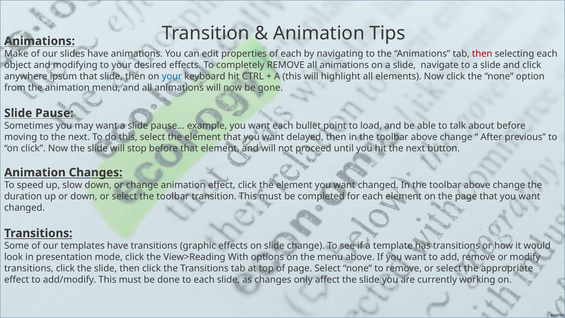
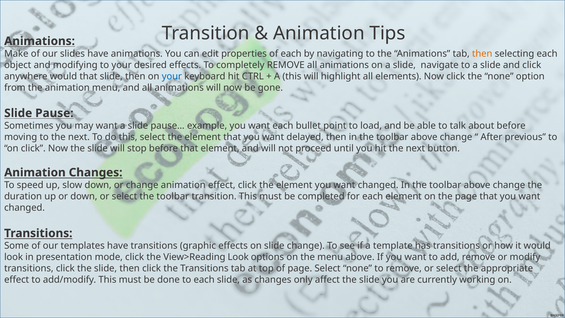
then at (482, 54) colour: red -> orange
anywhere ipsum: ipsum -> would
View>Reading With: With -> Look
